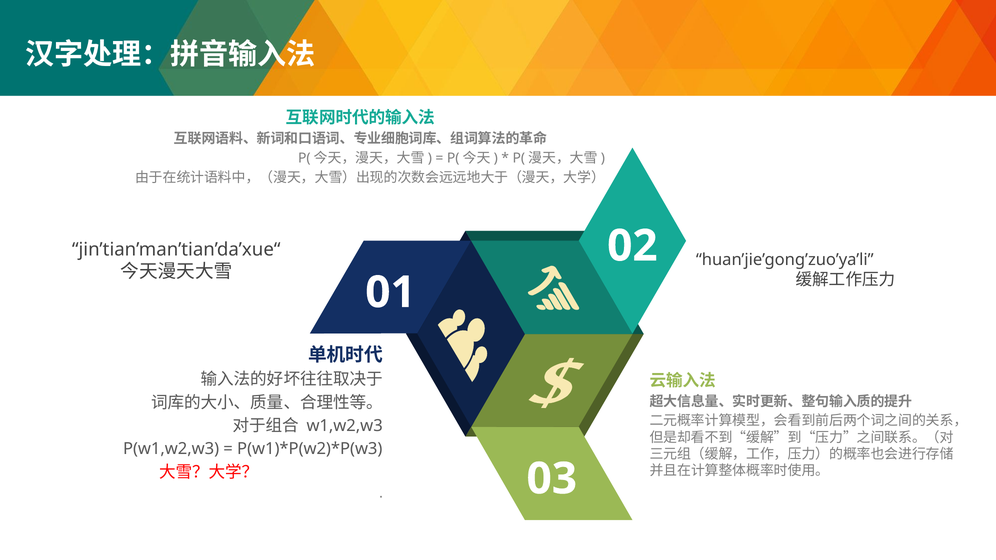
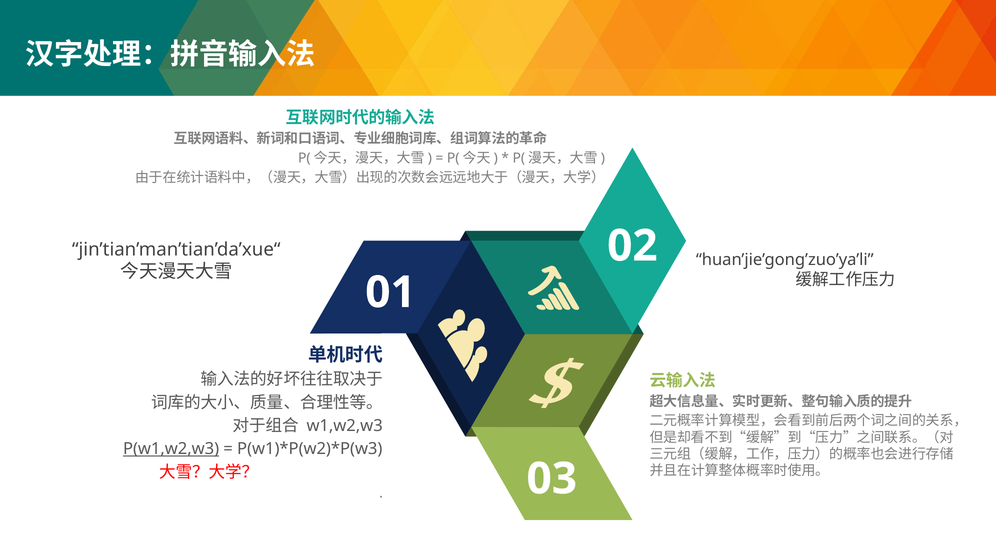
P(w1,w2,w3 underline: none -> present
